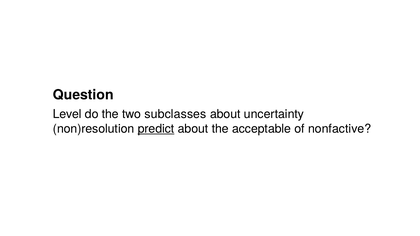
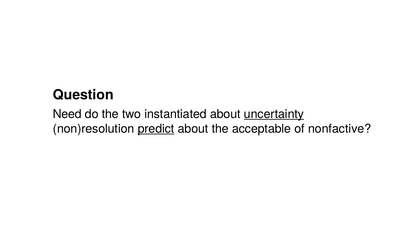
Level: Level -> Need
subclasses: subclasses -> instantiated
uncertainty underline: none -> present
